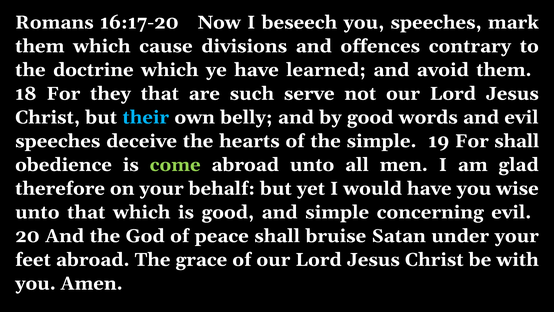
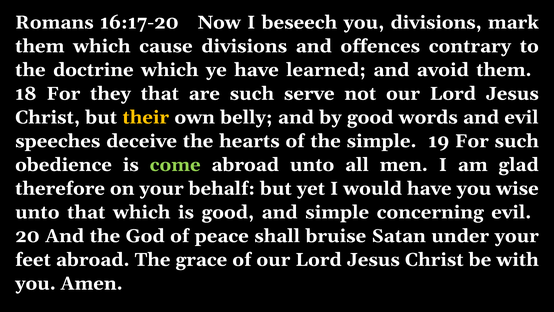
you speeches: speeches -> divisions
their colour: light blue -> yellow
For shall: shall -> such
